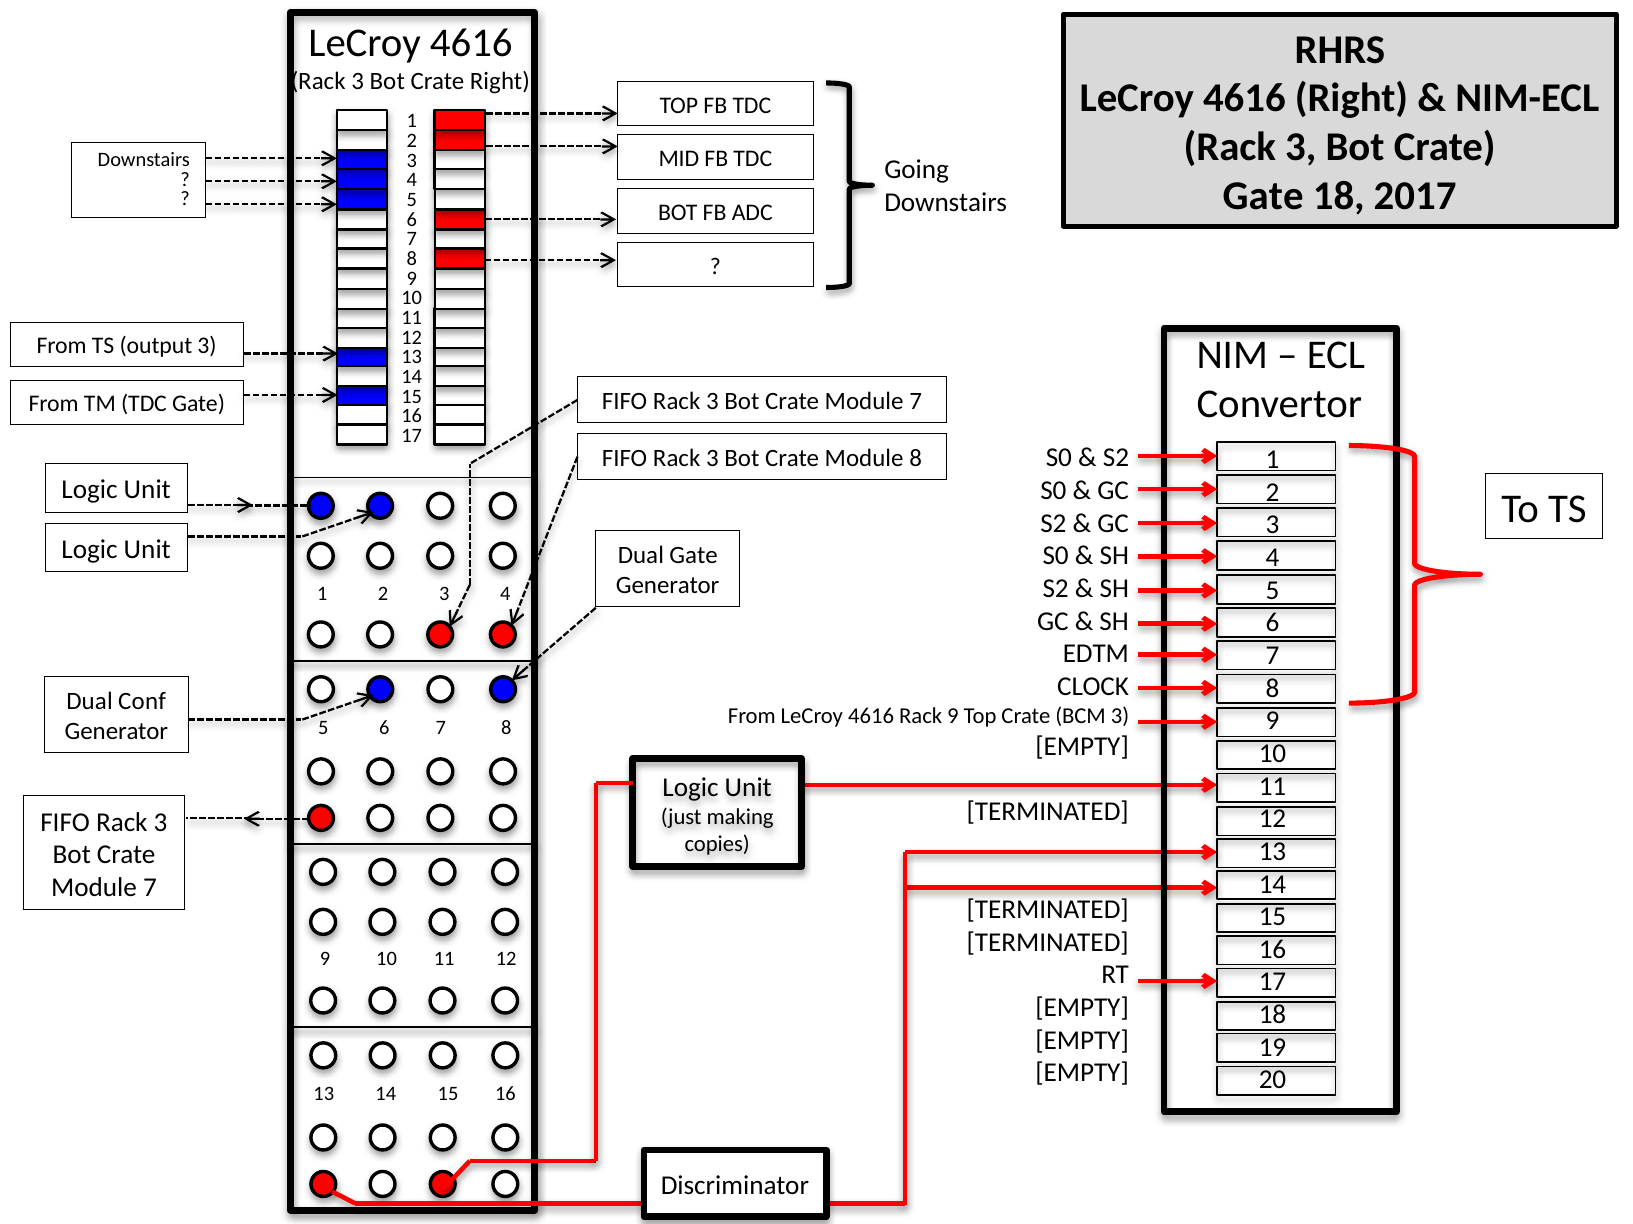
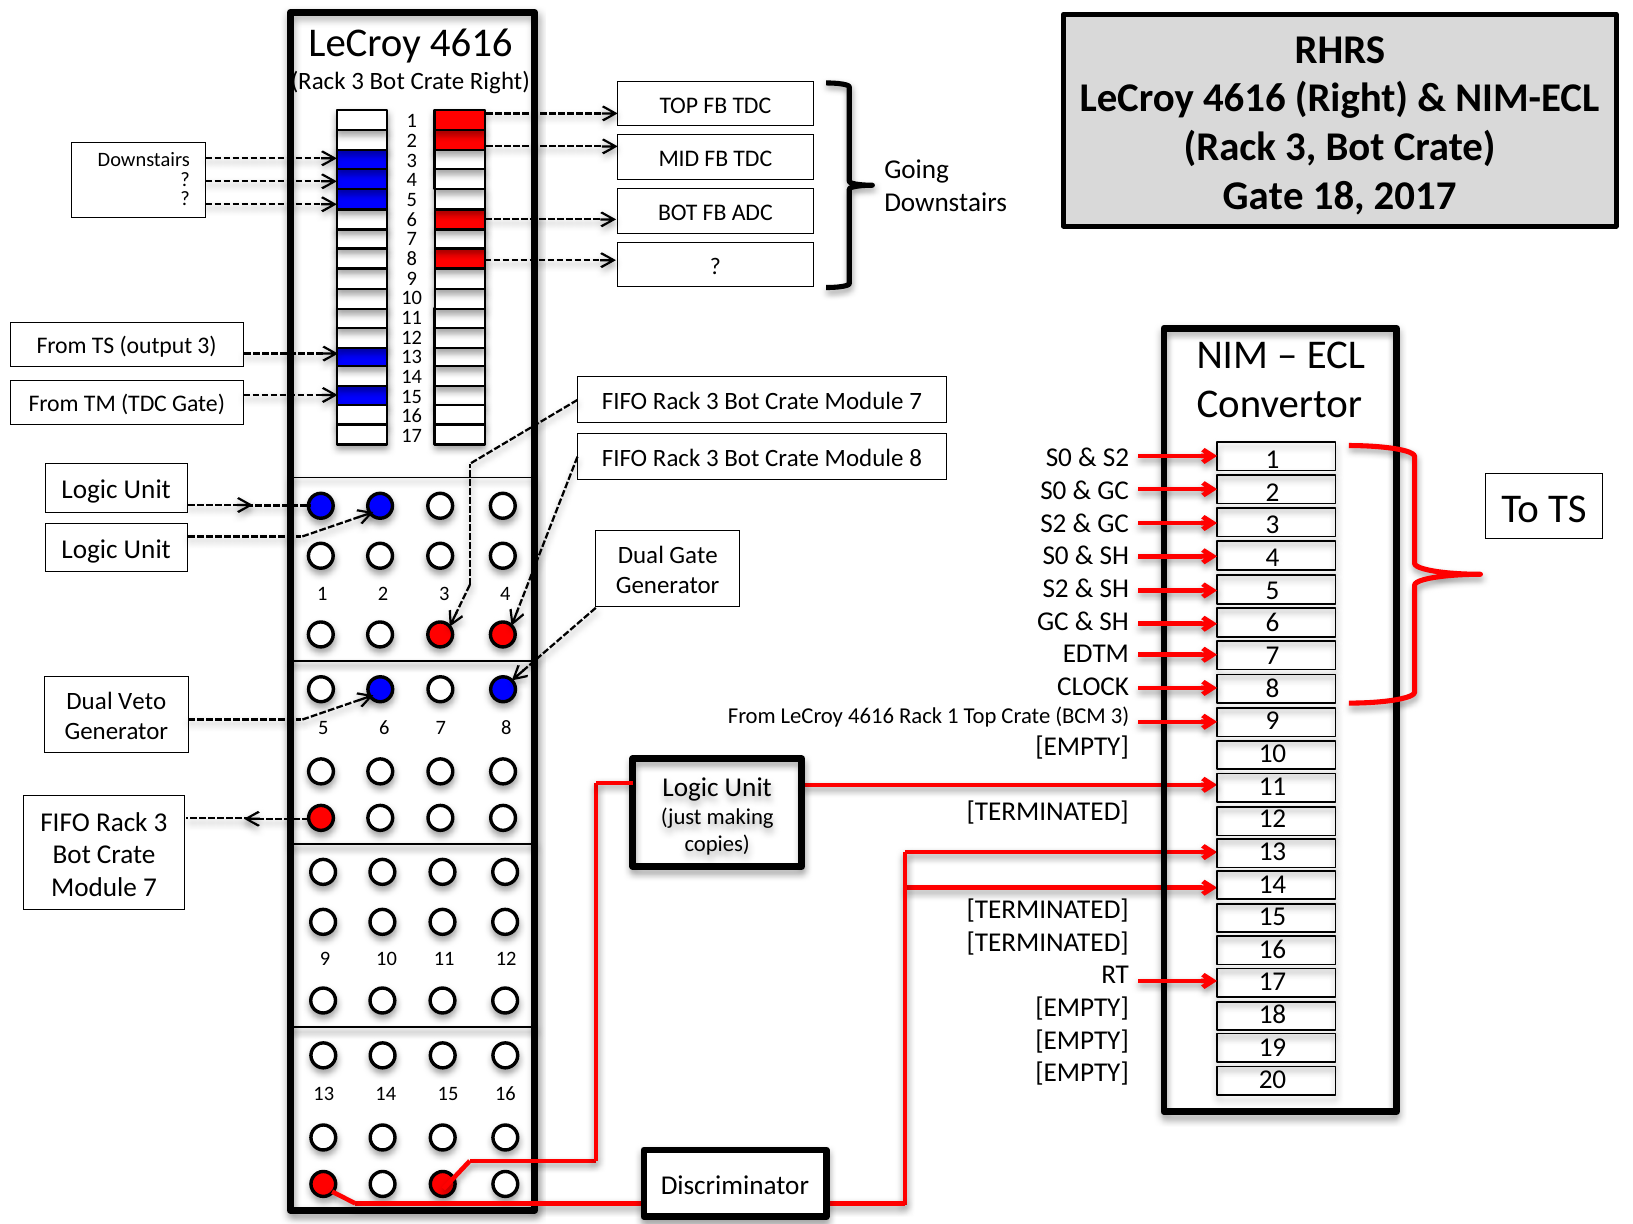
Conf: Conf -> Veto
Rack 9: 9 -> 1
